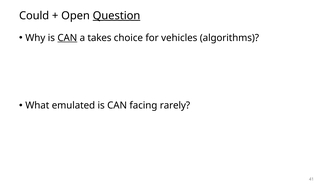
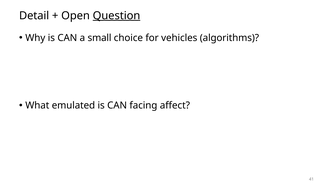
Could: Could -> Detail
CAN at (67, 38) underline: present -> none
takes: takes -> small
rarely: rarely -> affect
